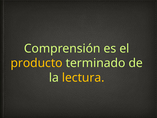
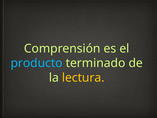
producto colour: yellow -> light blue
